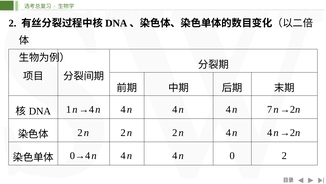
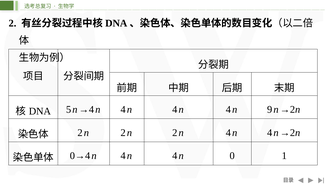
1: 1 -> 5
7: 7 -> 9
0 2: 2 -> 1
